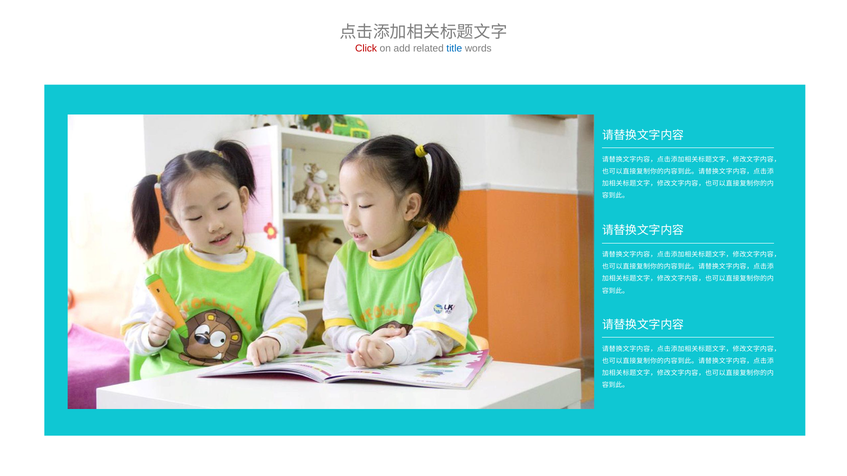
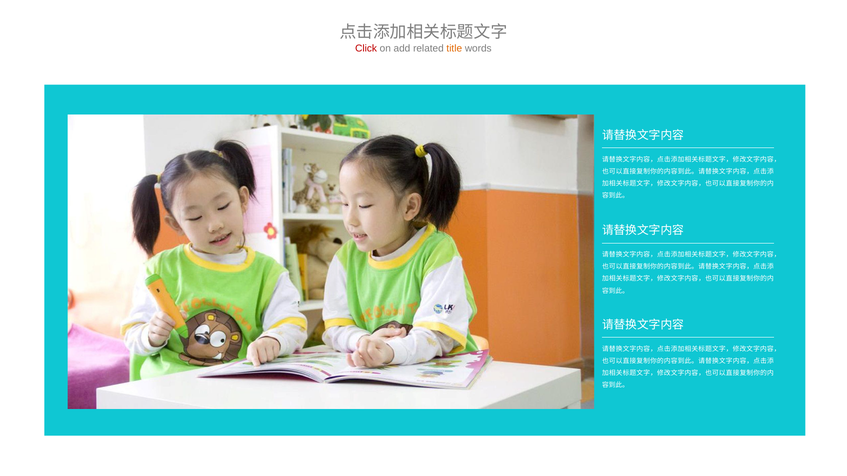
title colour: blue -> orange
